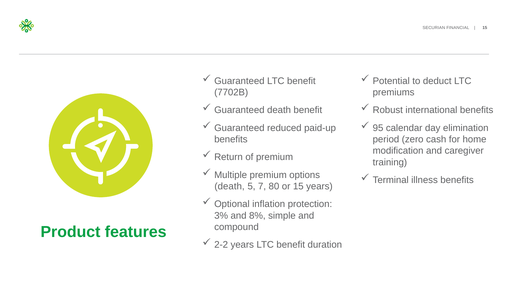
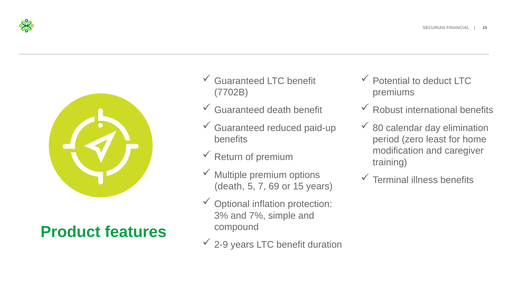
95: 95 -> 80
cash: cash -> least
80: 80 -> 69
8%: 8% -> 7%
2-2: 2-2 -> 2-9
